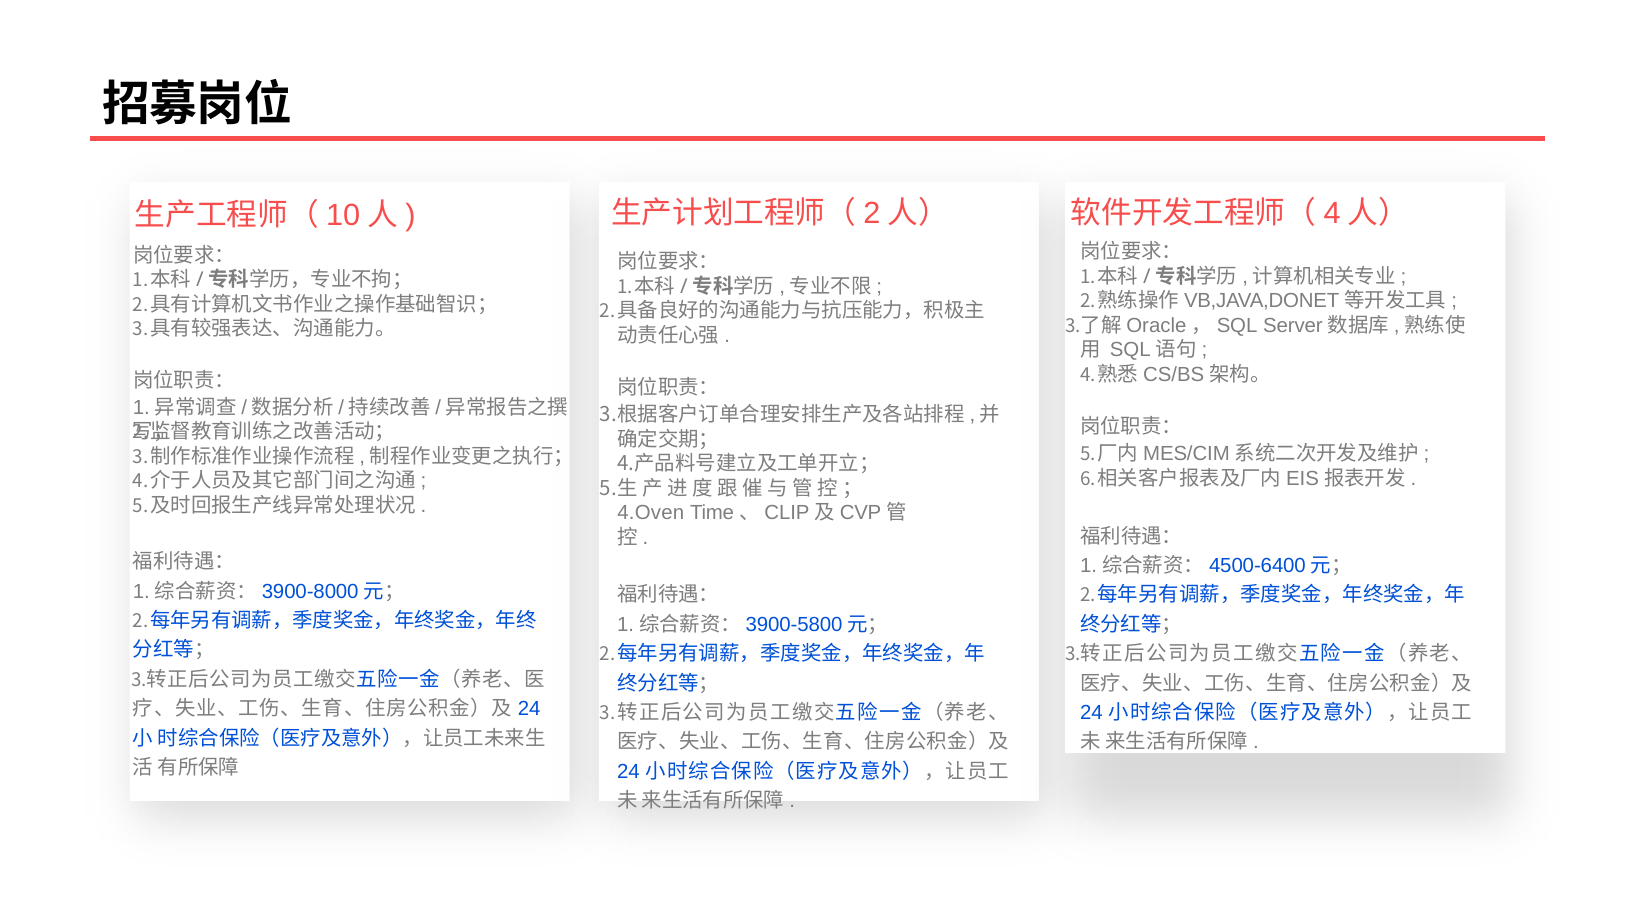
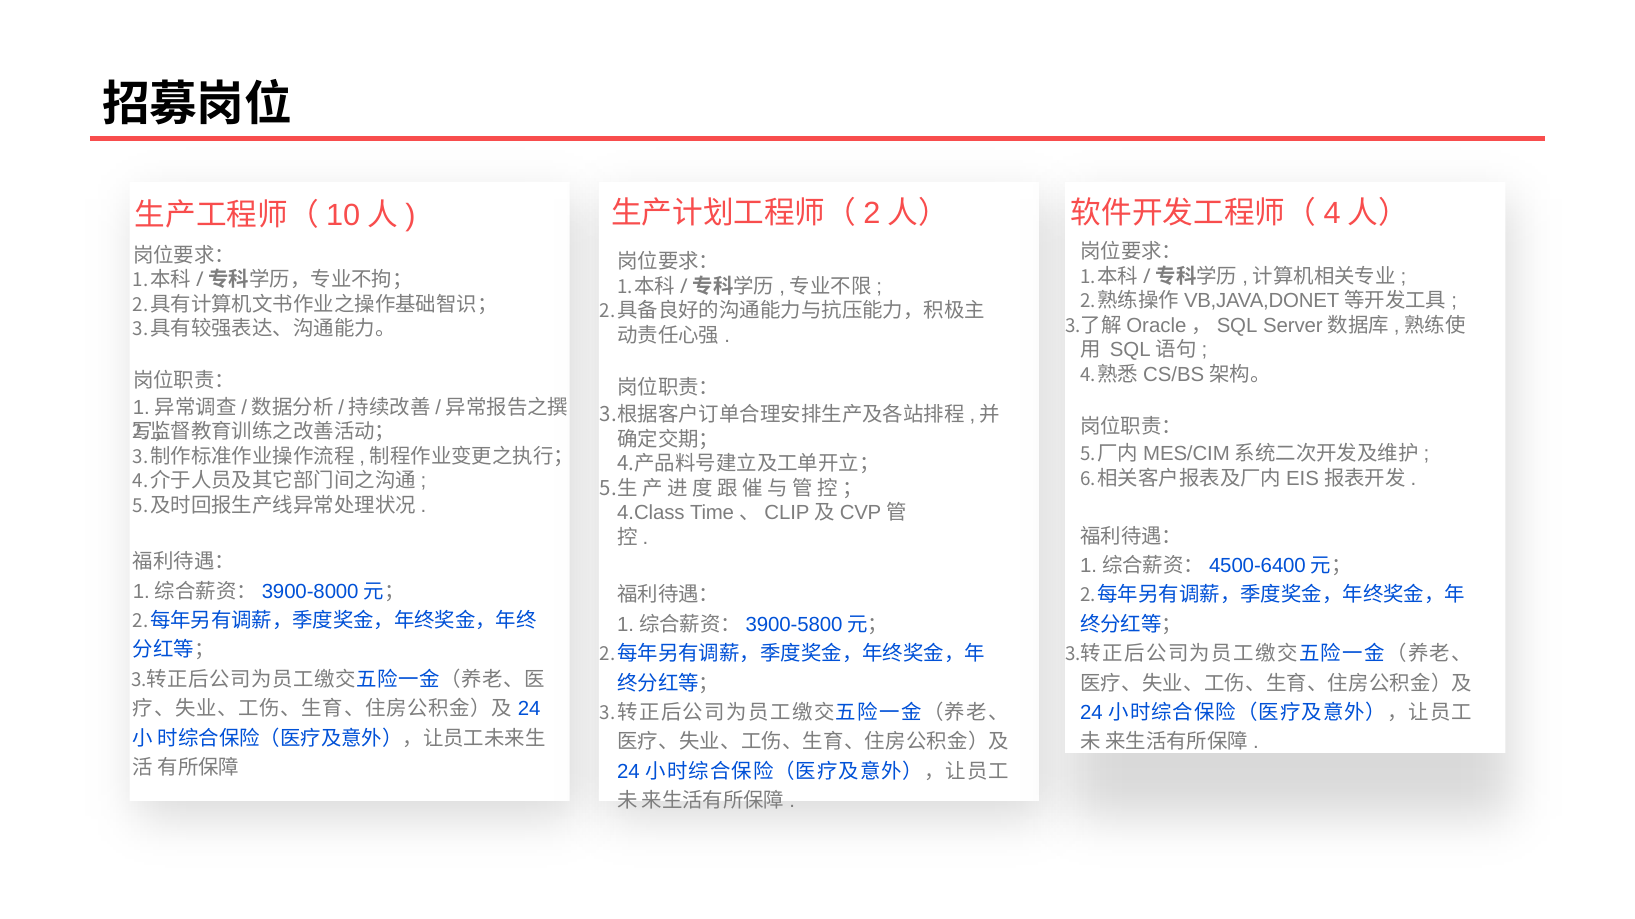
4.Oven: 4.Oven -> 4.Class
